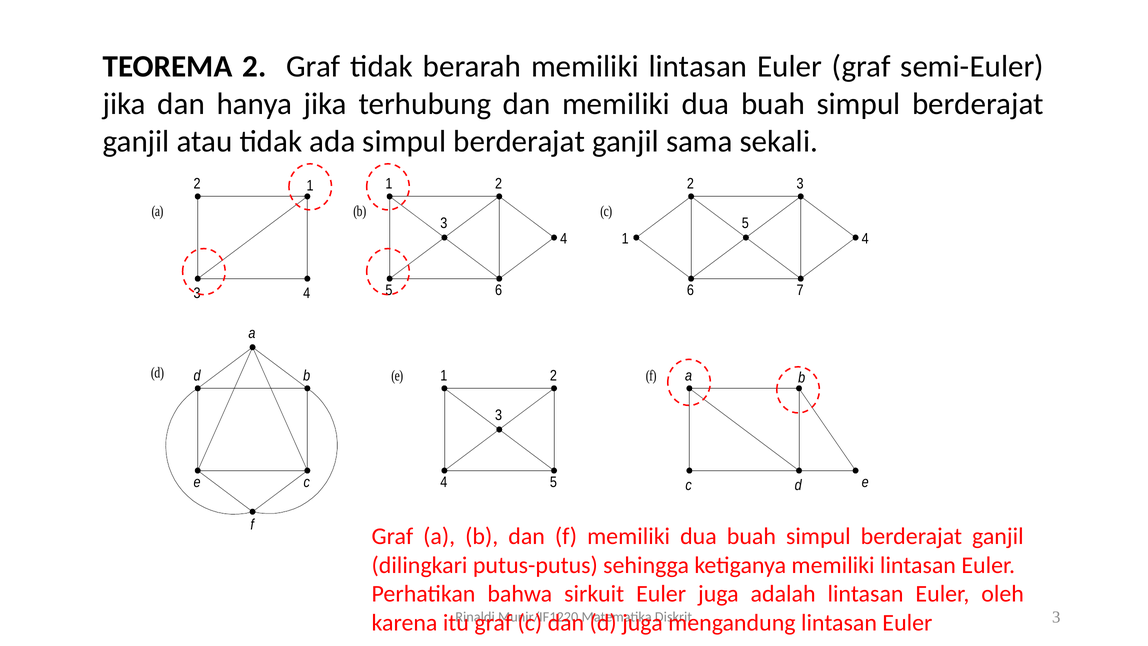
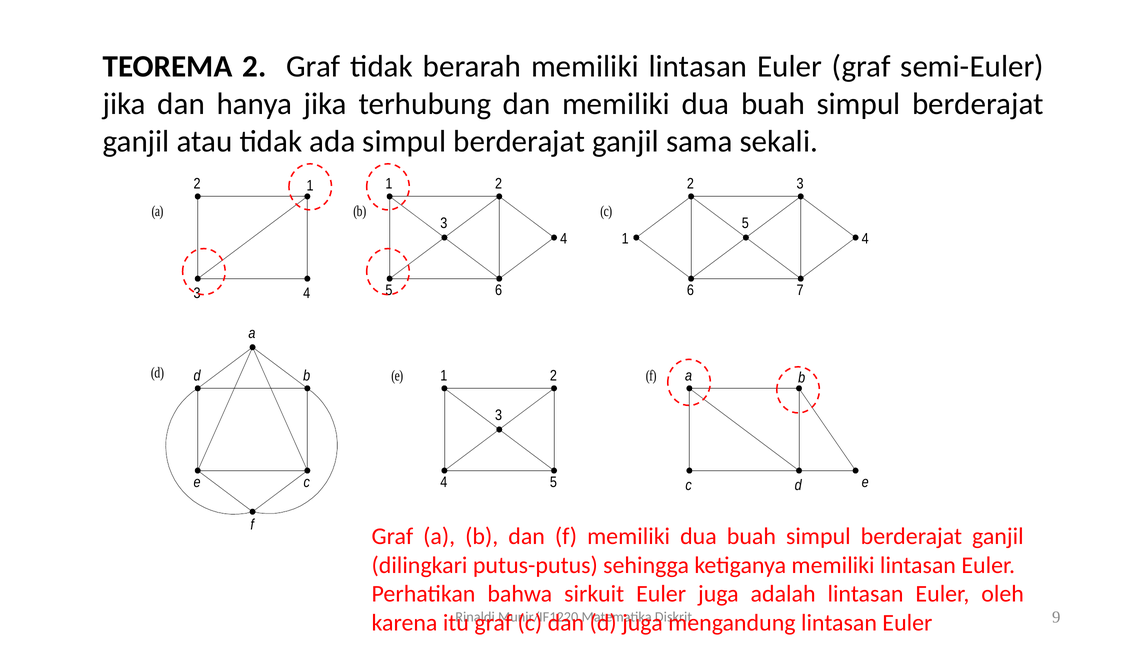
3 at (1056, 617): 3 -> 9
